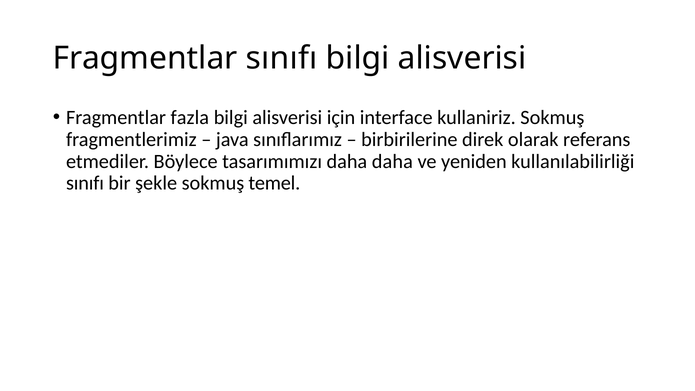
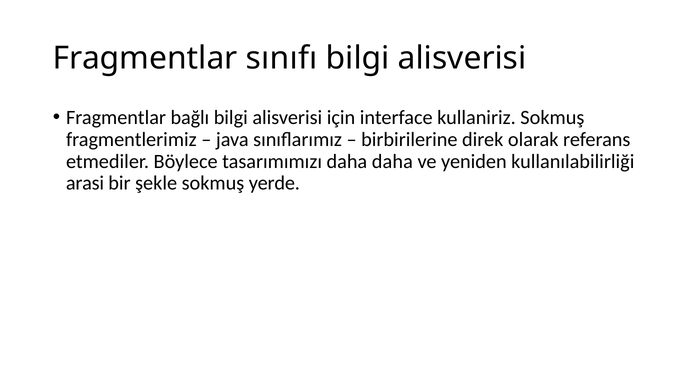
fazla: fazla -> bağlı
sınıfı at (85, 183): sınıfı -> arasi
temel: temel -> yerde
